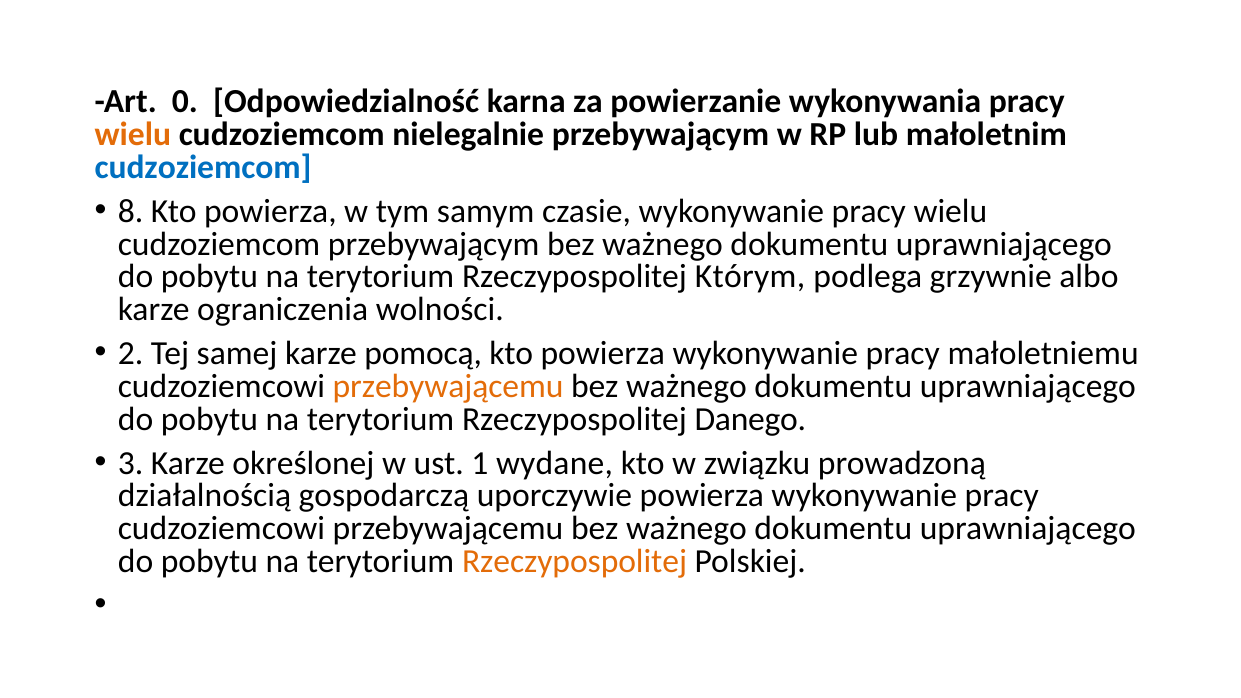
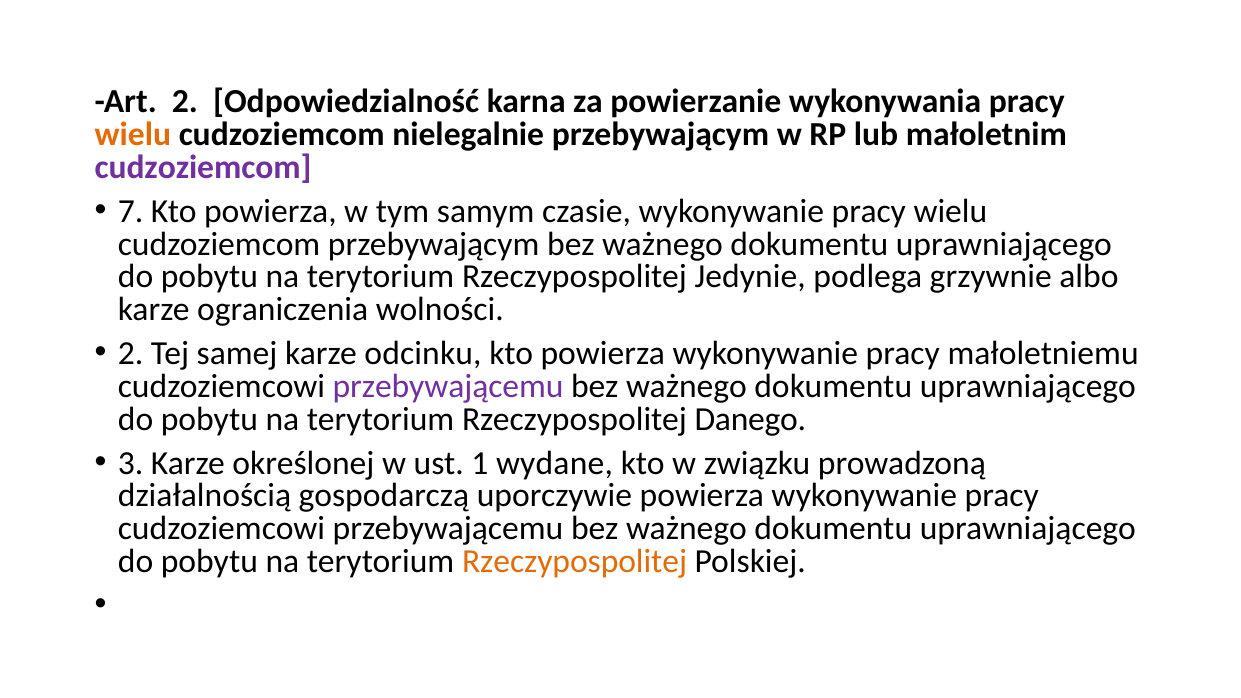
Art 0: 0 -> 2
cudzoziemcom at (203, 167) colour: blue -> purple
8: 8 -> 7
Którym: Którym -> Jedynie
pomocą: pomocą -> odcinku
przebywającemu at (448, 386) colour: orange -> purple
